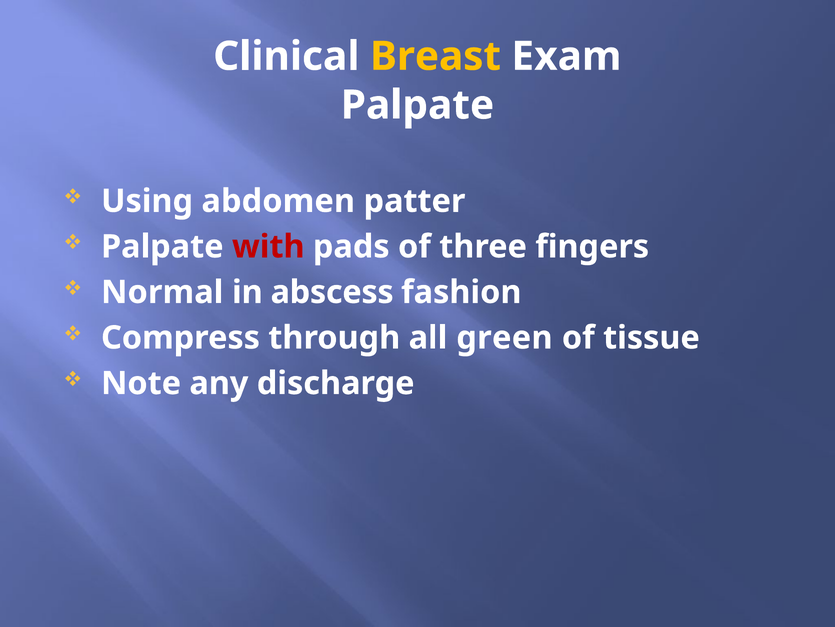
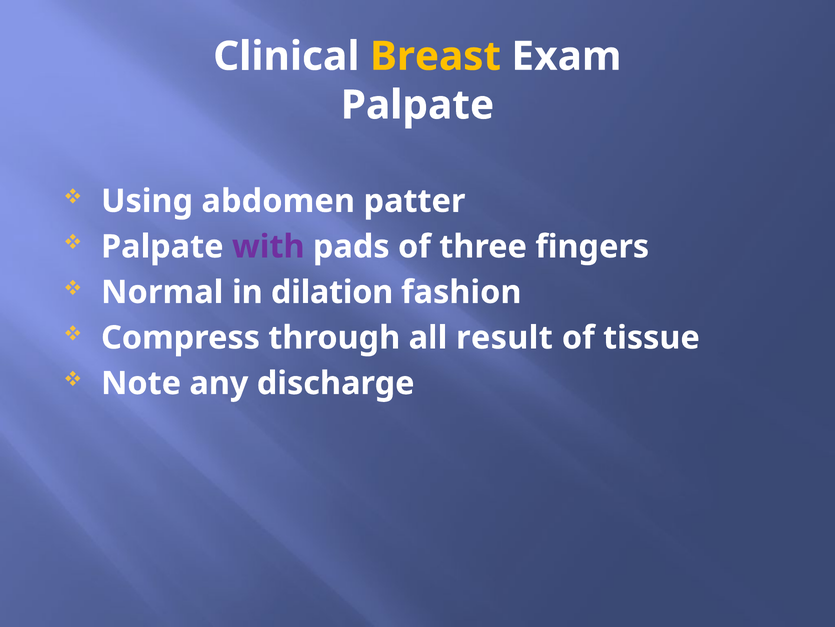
with colour: red -> purple
abscess: abscess -> dilation
green: green -> result
